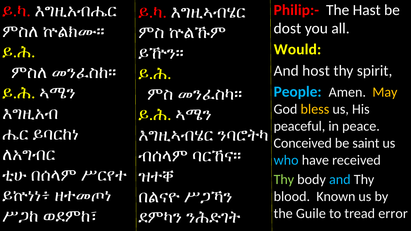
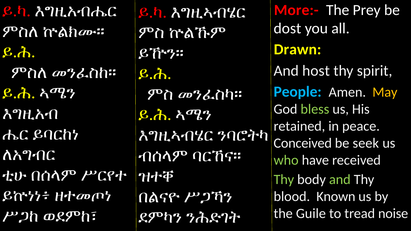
Philip:-: Philip:- -> More:-
Hast: Hast -> Prey
Would: Would -> Drawn
bless colour: yellow -> light green
peaceful: peaceful -> retained
saint: saint -> seek
who colour: light blue -> light green
and at (340, 180) colour: light blue -> light green
error: error -> noise
